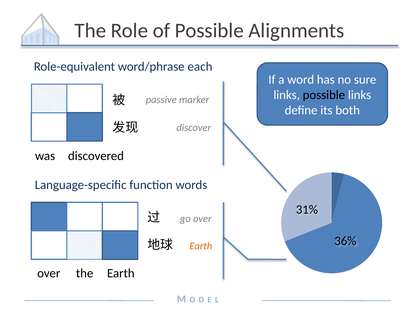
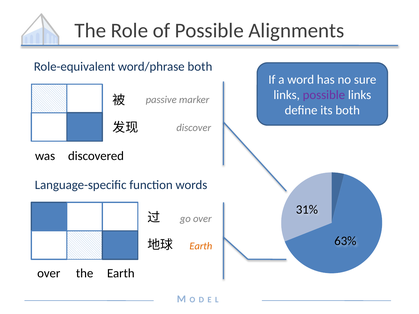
word/phrase each: each -> both
possible at (324, 95) colour: black -> purple
36%: 36% -> 63%
